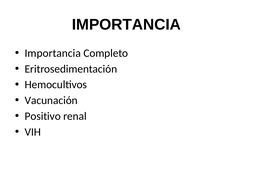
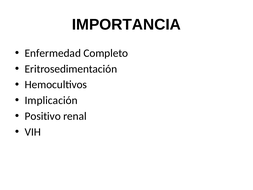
Importancia at (53, 53): Importancia -> Enfermedad
Vacunación: Vacunación -> Implicación
